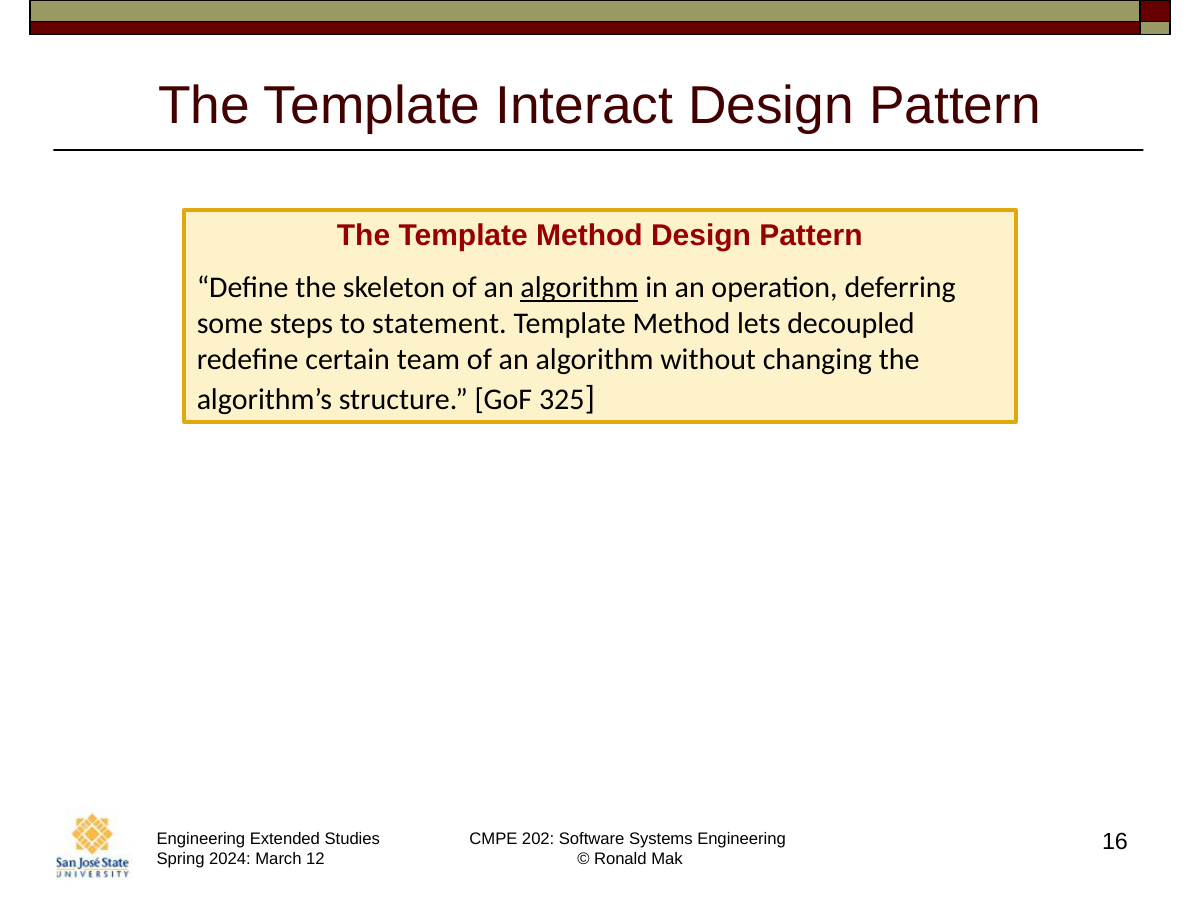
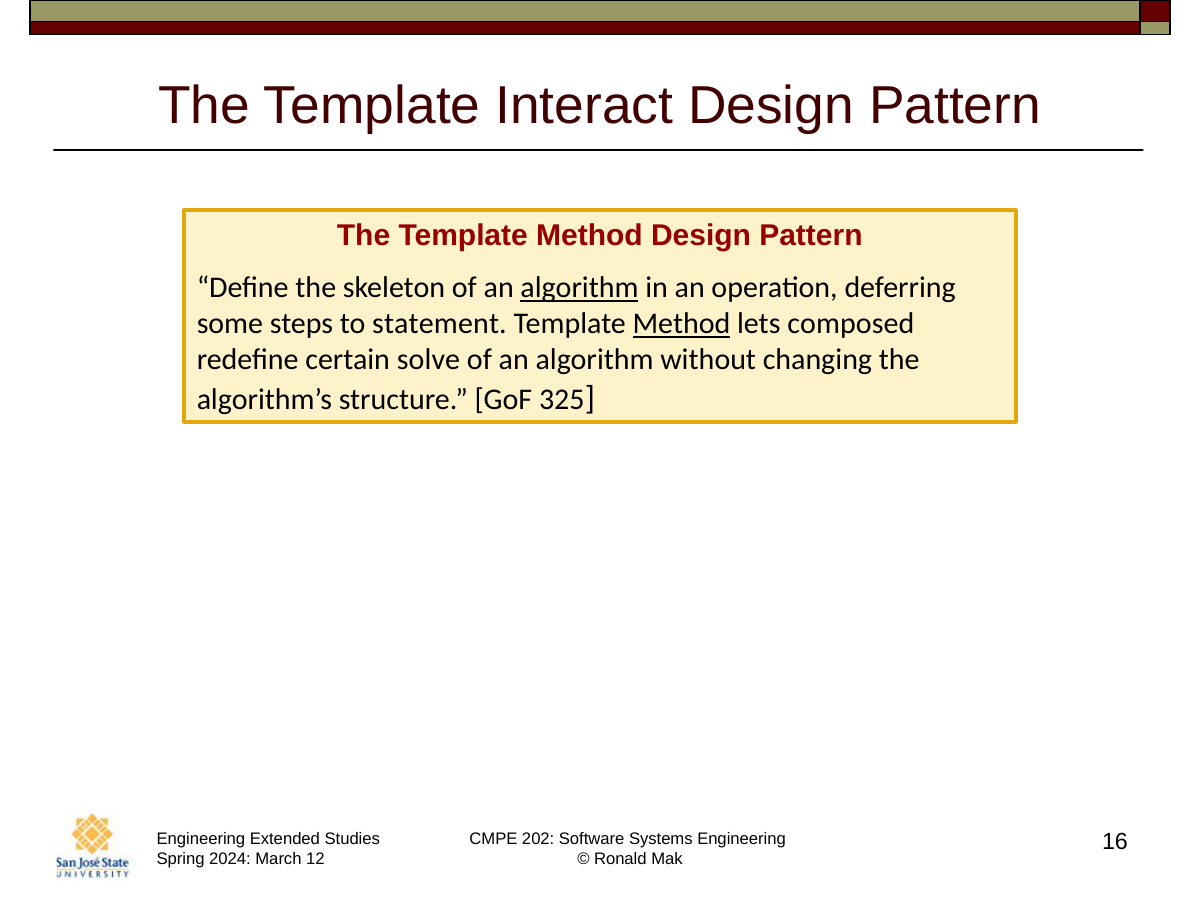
Method at (681, 324) underline: none -> present
decoupled: decoupled -> composed
team: team -> solve
